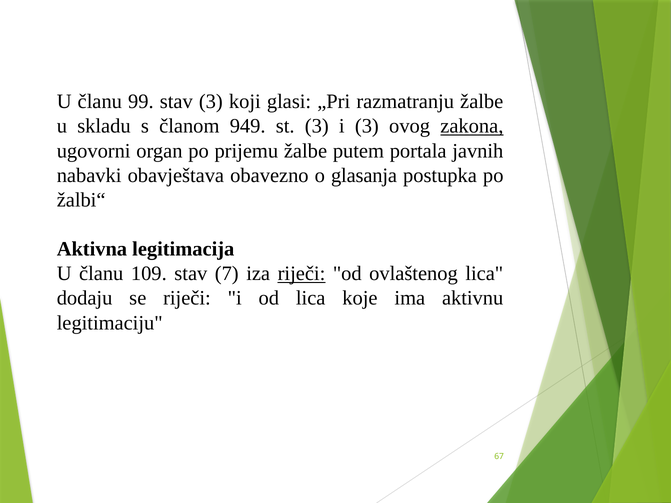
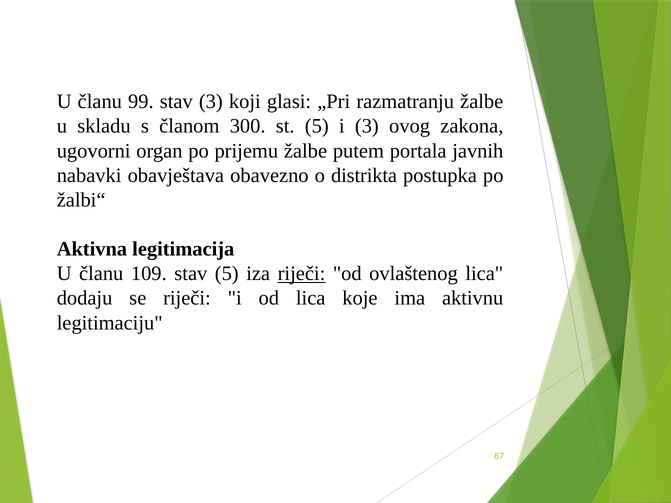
949: 949 -> 300
st 3: 3 -> 5
zakona underline: present -> none
glasanja: glasanja -> distrikta
stav 7: 7 -> 5
